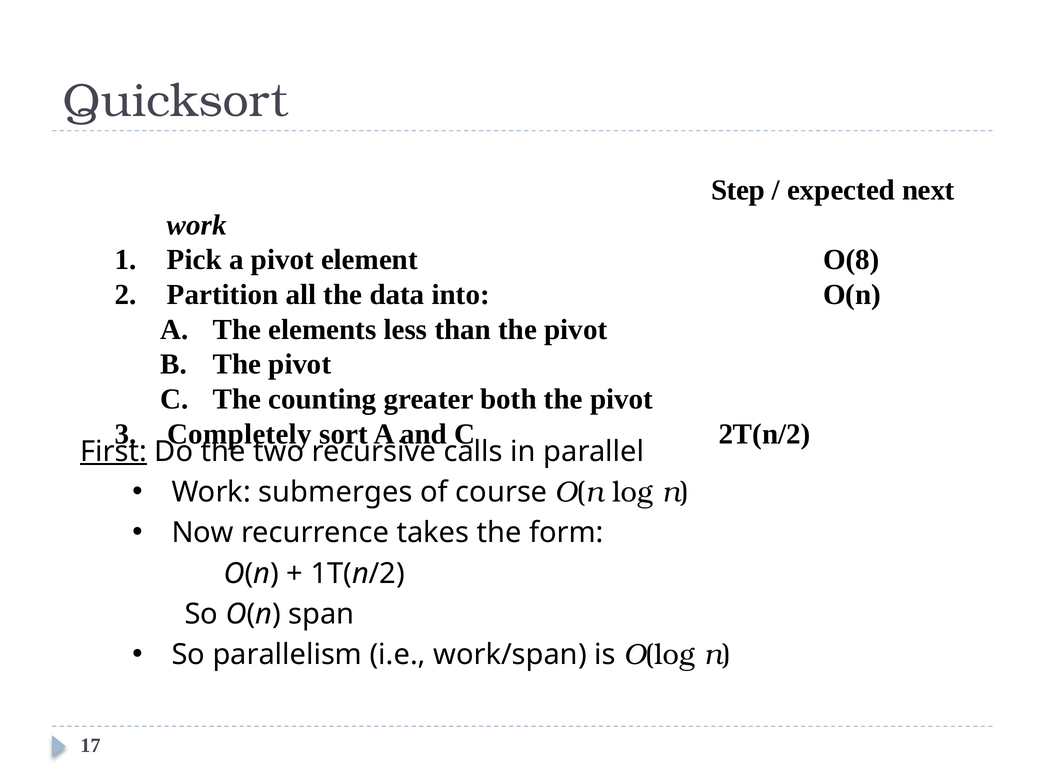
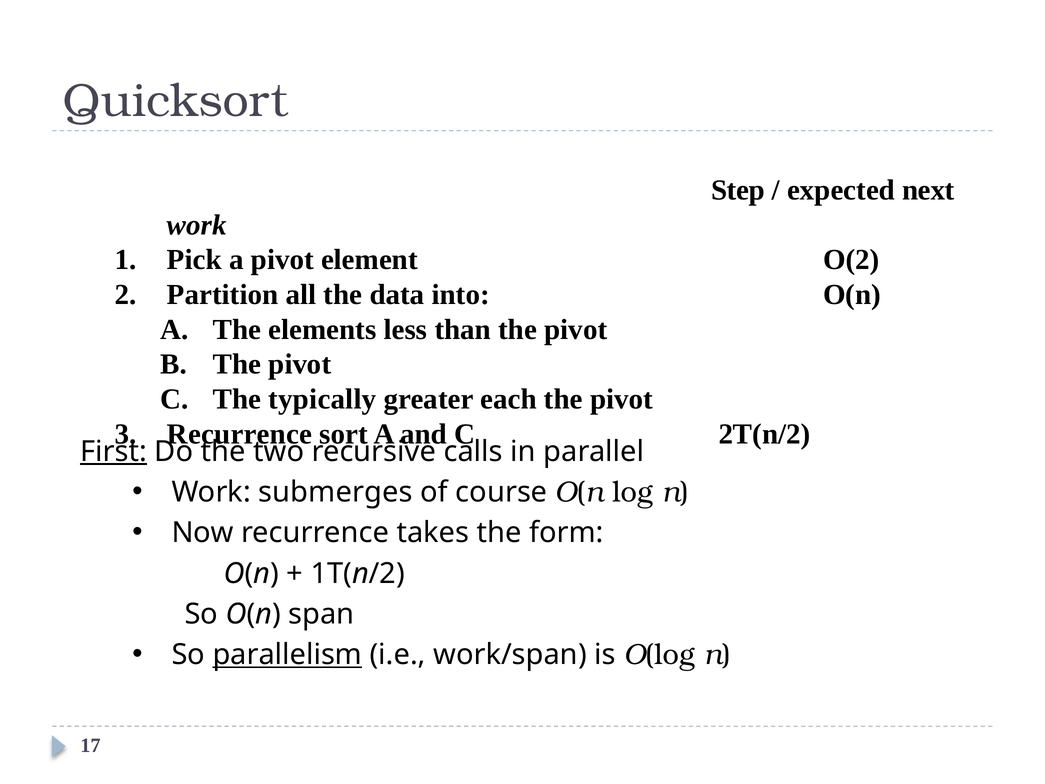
O(8: O(8 -> O(2
counting: counting -> typically
both: both -> each
Completely at (239, 434): Completely -> Recurrence
parallelism underline: none -> present
